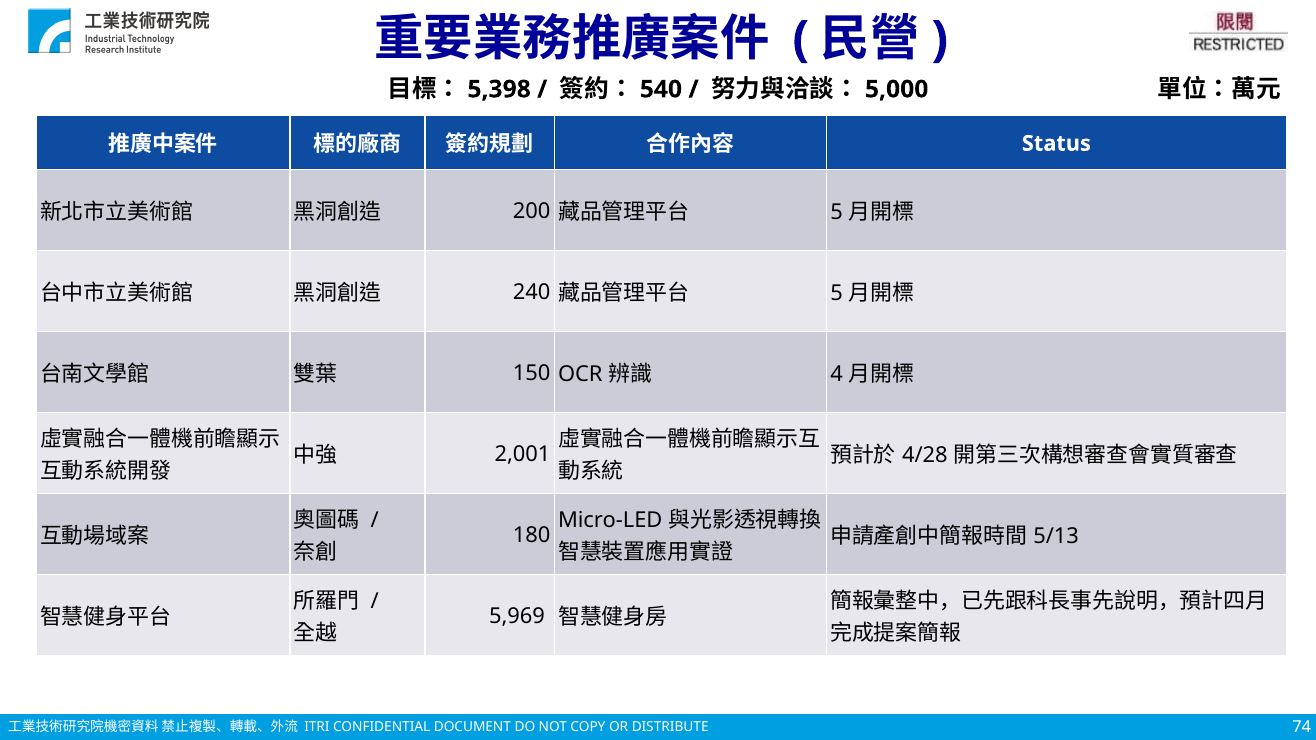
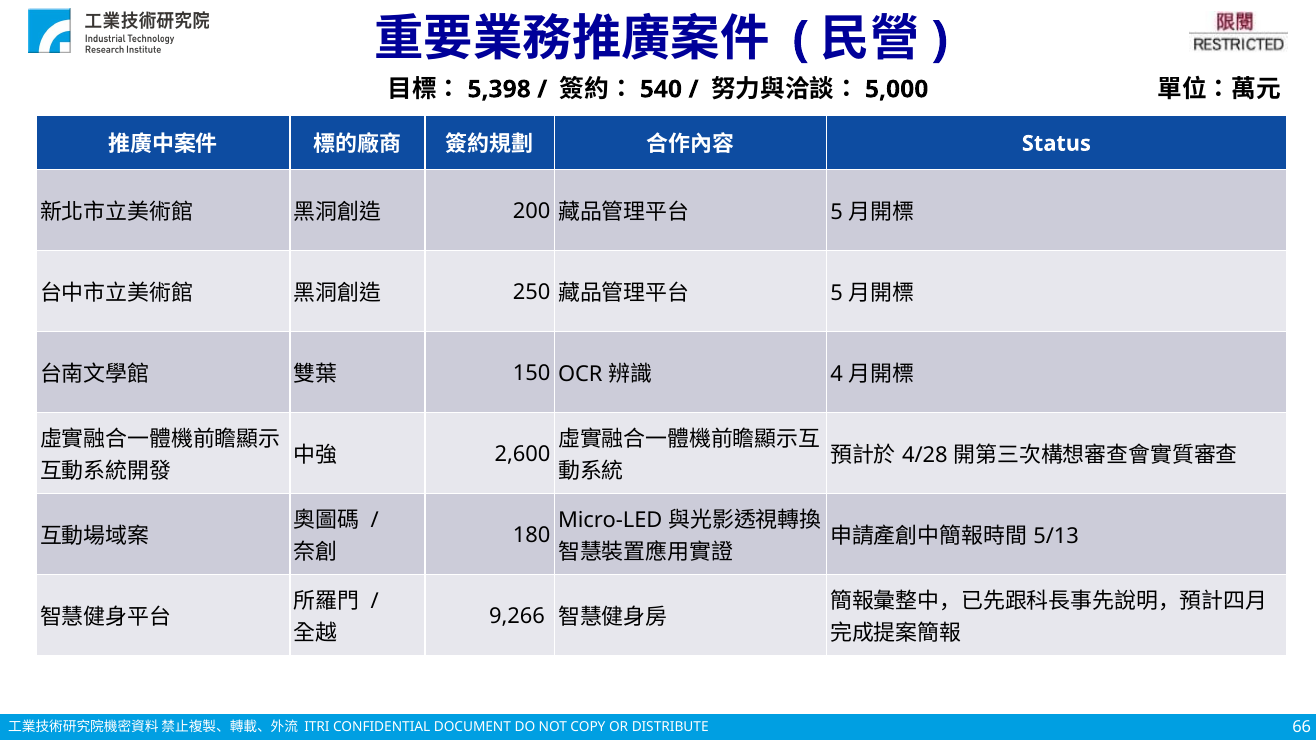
240: 240 -> 250
2,001: 2,001 -> 2,600
5,969: 5,969 -> 9,266
74: 74 -> 66
